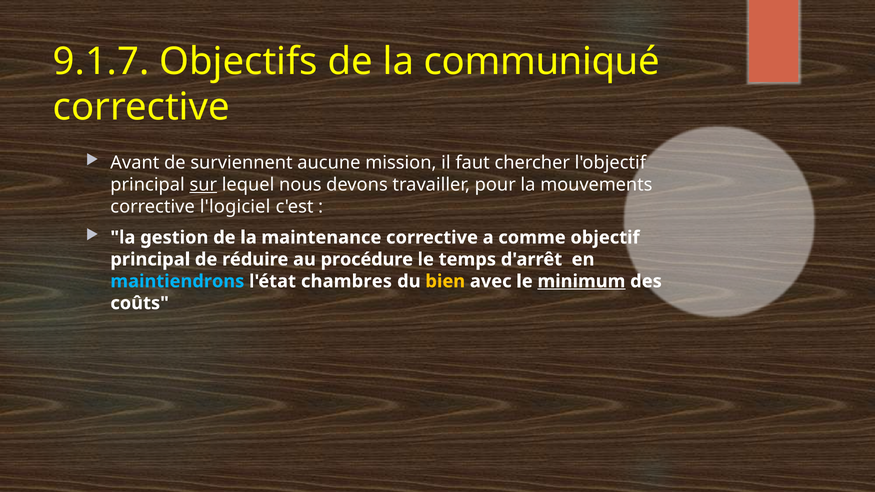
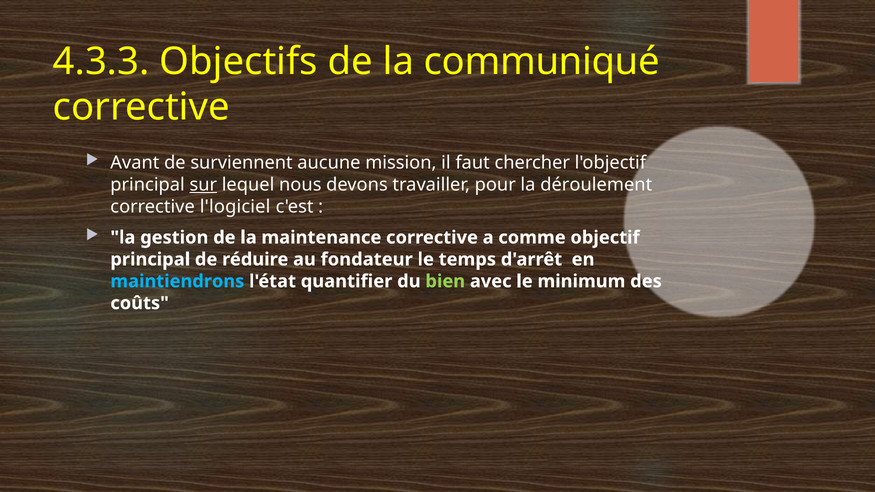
9.1.7: 9.1.7 -> 4.3.3
mouvements: mouvements -> déroulement
procédure: procédure -> fondateur
chambres: chambres -> quantifier
bien colour: yellow -> light green
minimum underline: present -> none
